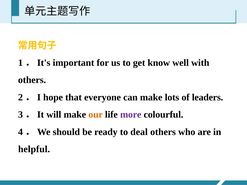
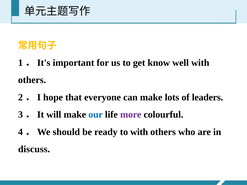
our colour: orange -> blue
to deal: deal -> with
helpful: helpful -> discuss
